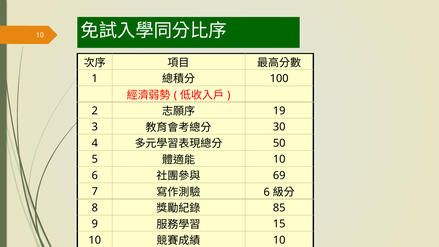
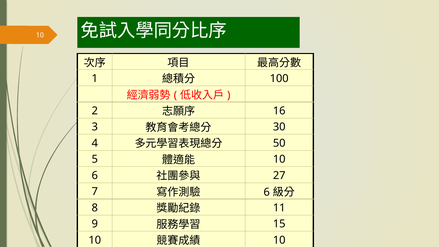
19: 19 -> 16
69: 69 -> 27
85 at (279, 208): 85 -> 11
